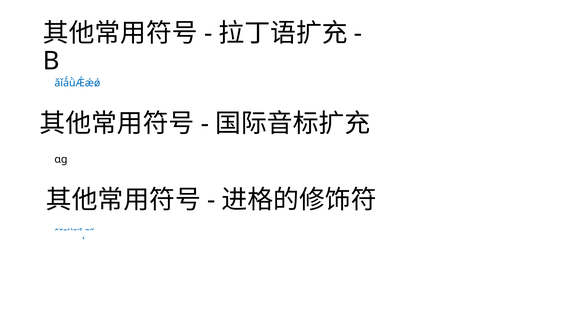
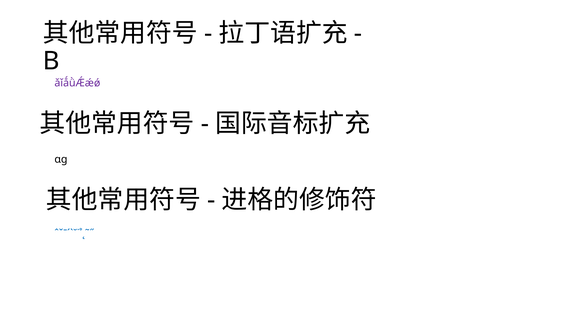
ǎǐǻǜǼǽǿ colour: blue -> purple
